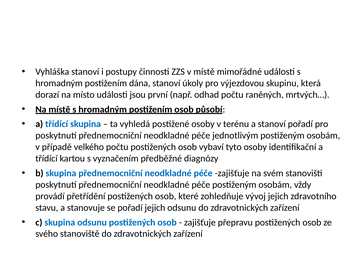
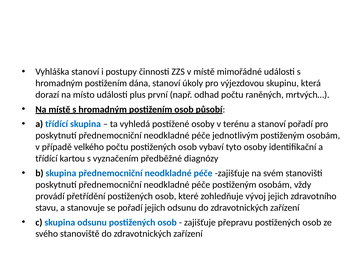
jsou: jsou -> plus
